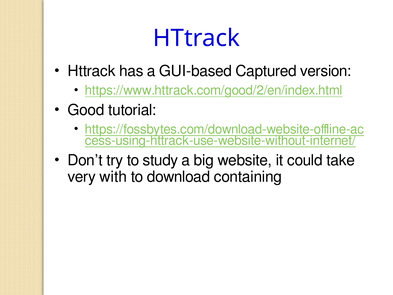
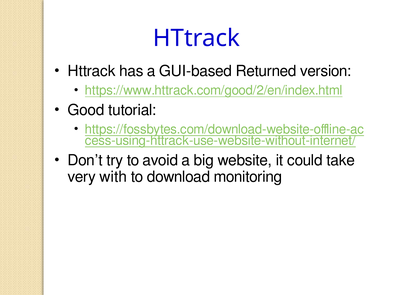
Captured: Captured -> Returned
study: study -> avoid
containing: containing -> monitoring
